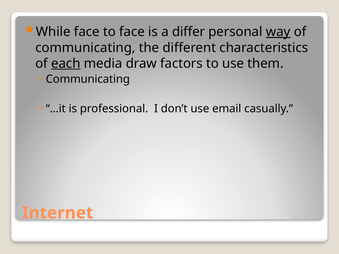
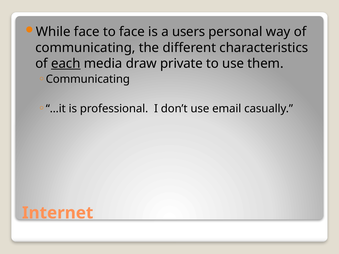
differ: differ -> users
way underline: present -> none
factors: factors -> private
